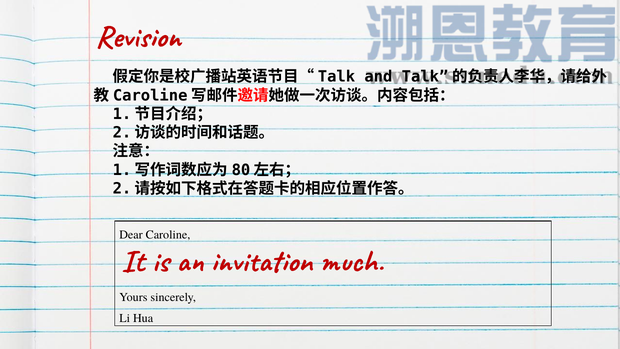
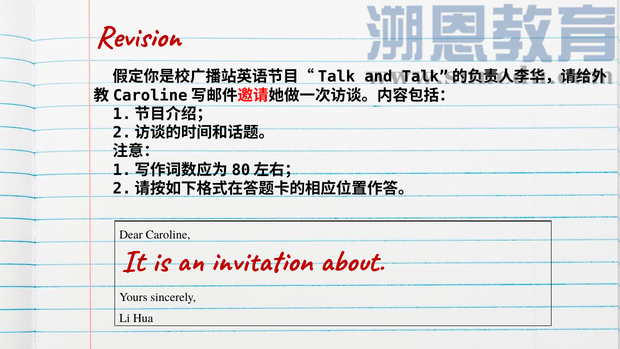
much: much -> about
